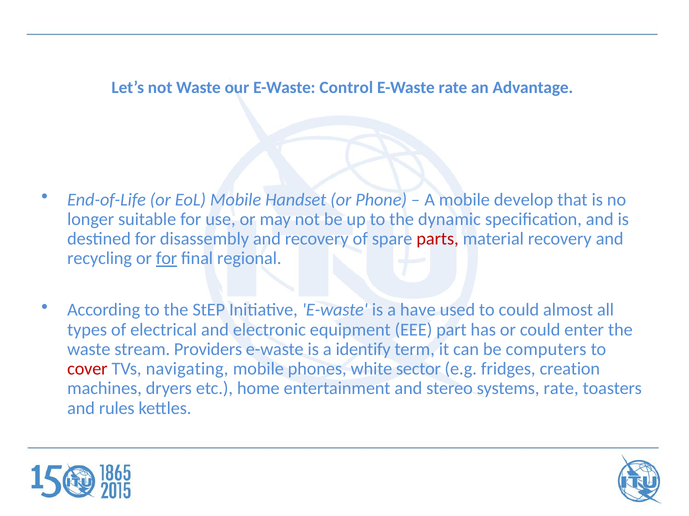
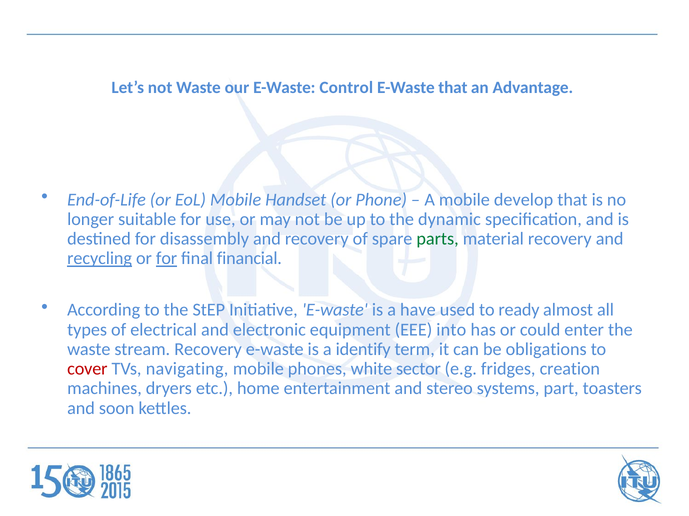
E-Waste rate: rate -> that
parts colour: red -> green
recycling underline: none -> present
regional: regional -> financial
to could: could -> ready
part: part -> into
stream Providers: Providers -> Recovery
computers: computers -> obligations
systems rate: rate -> part
rules: rules -> soon
